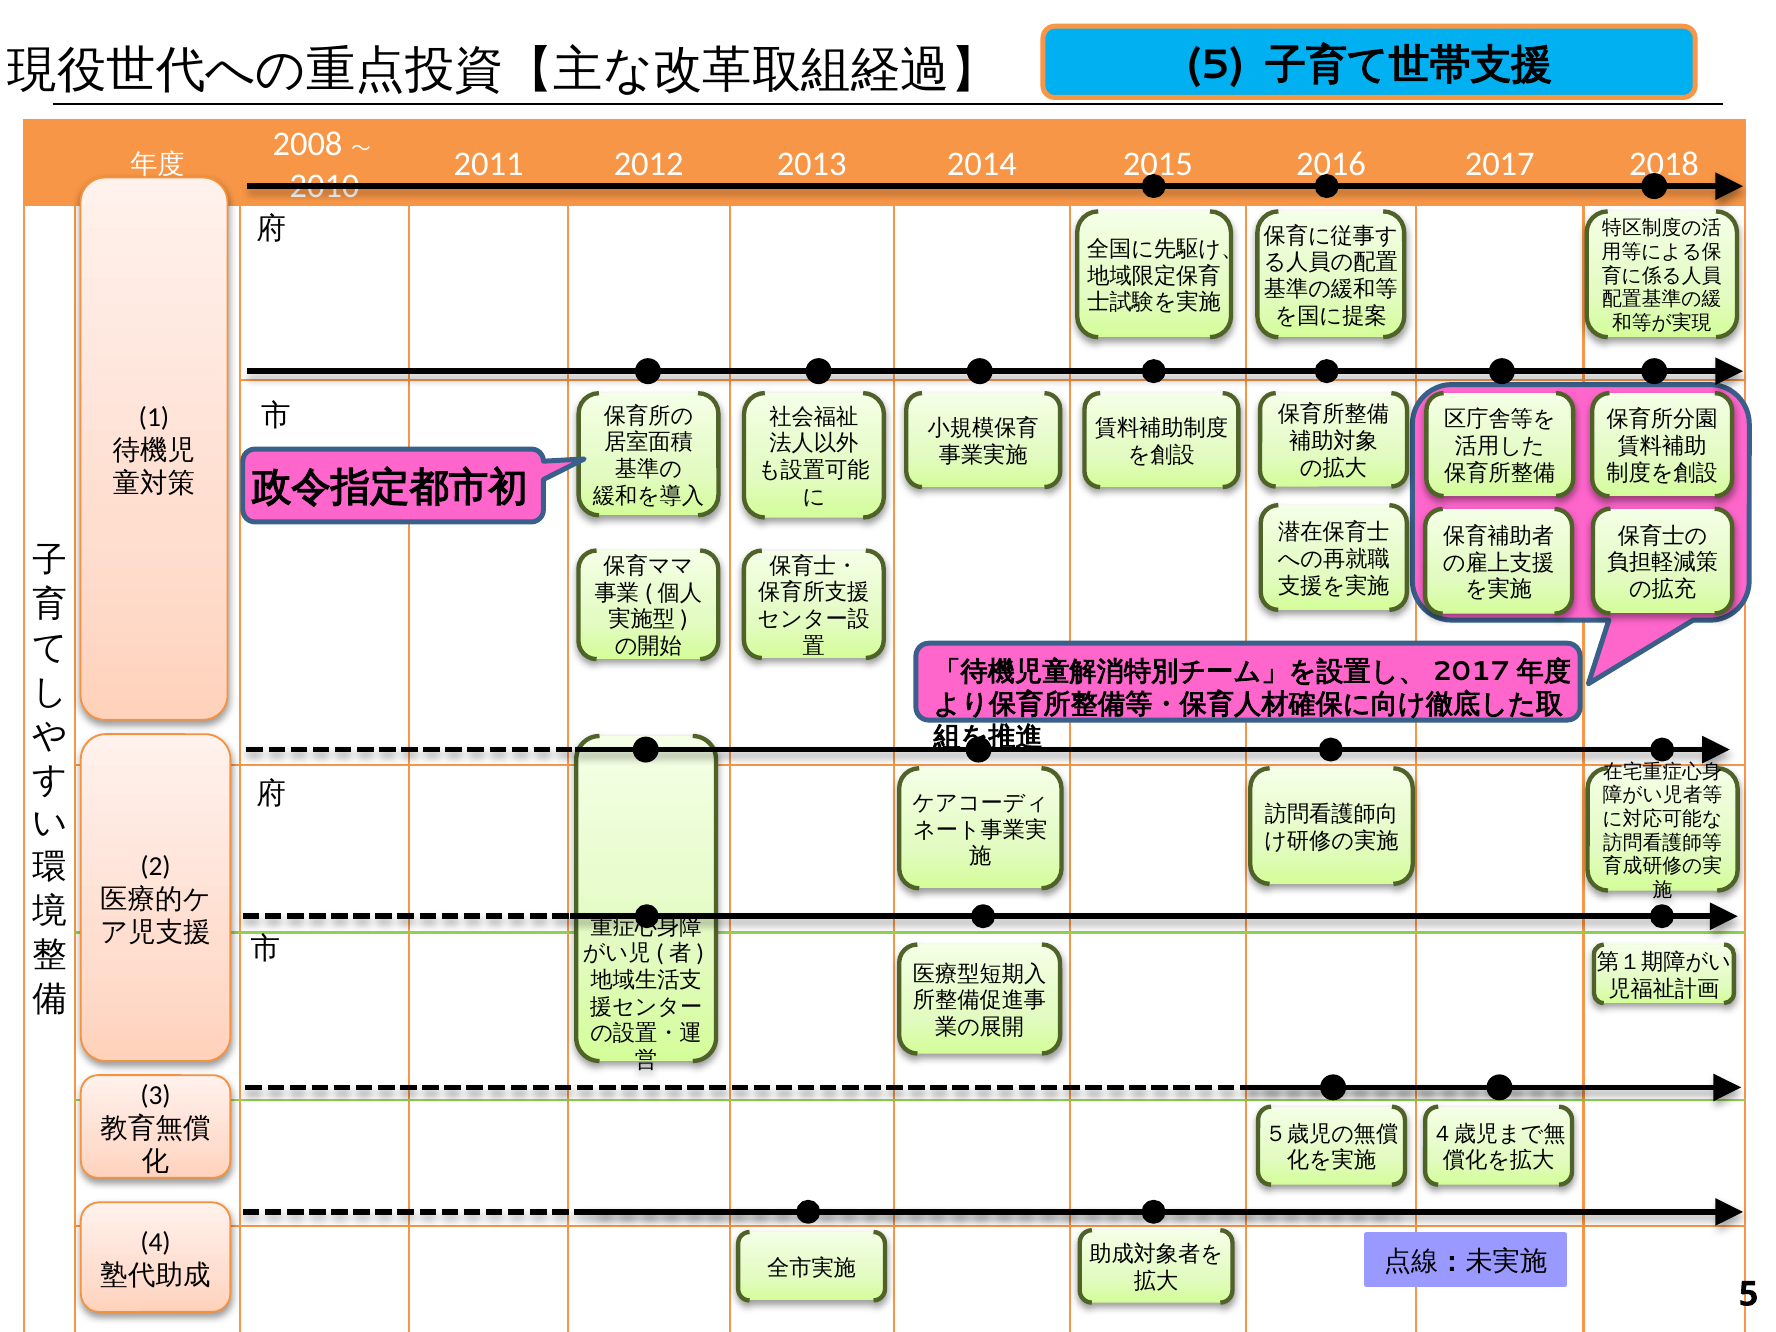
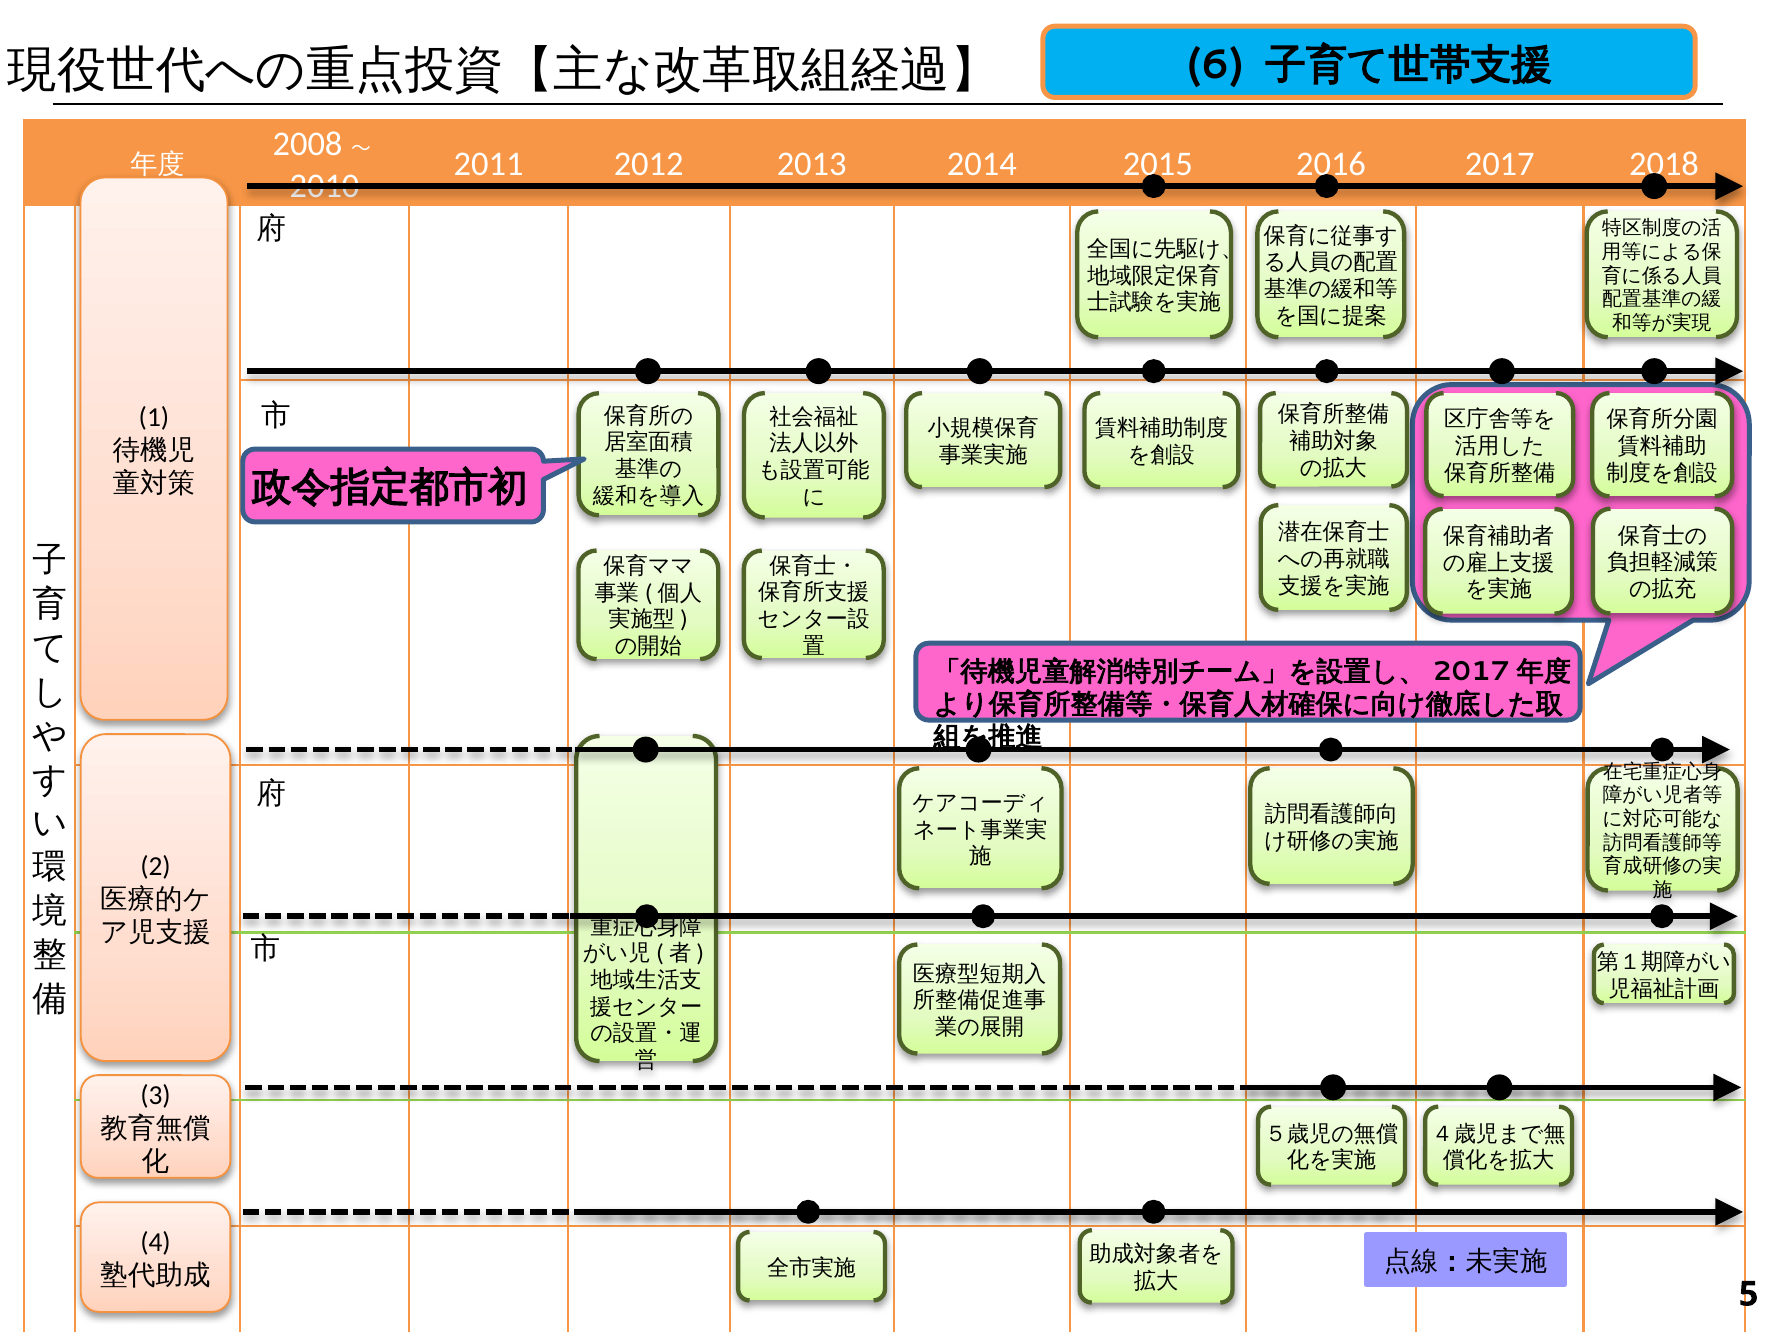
5 at (1215, 65): 5 -> 6
